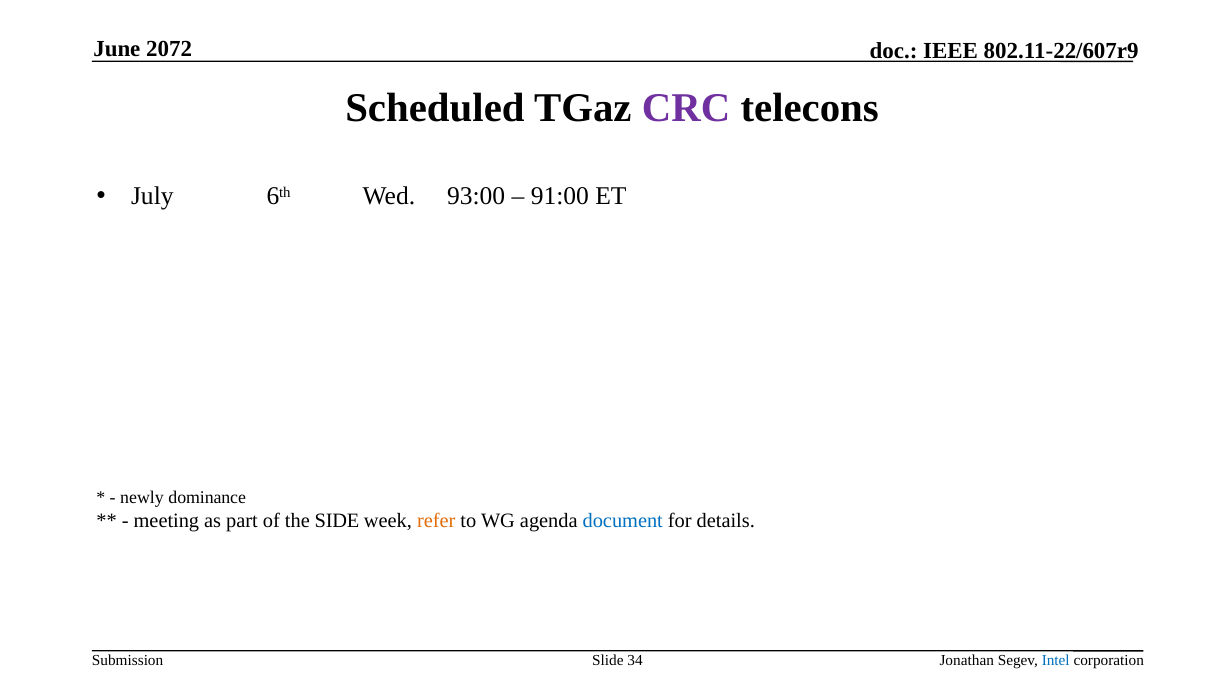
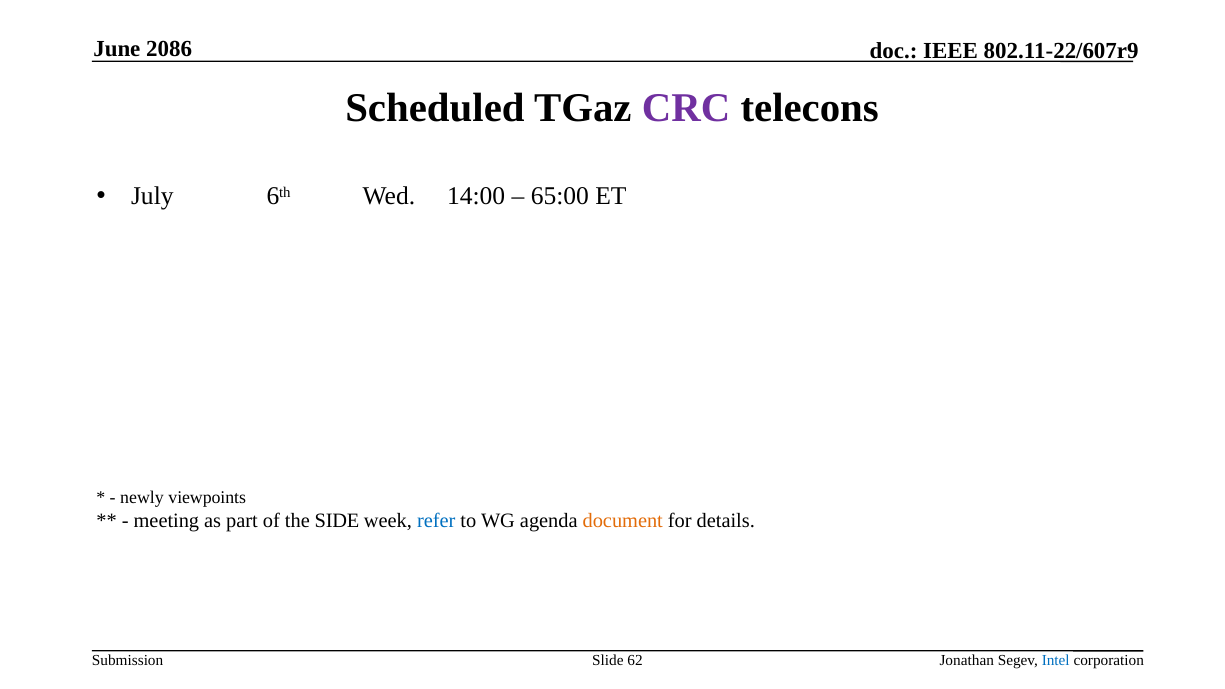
2072: 2072 -> 2086
93:00: 93:00 -> 14:00
91:00: 91:00 -> 65:00
dominance: dominance -> viewpoints
refer colour: orange -> blue
document colour: blue -> orange
34: 34 -> 62
